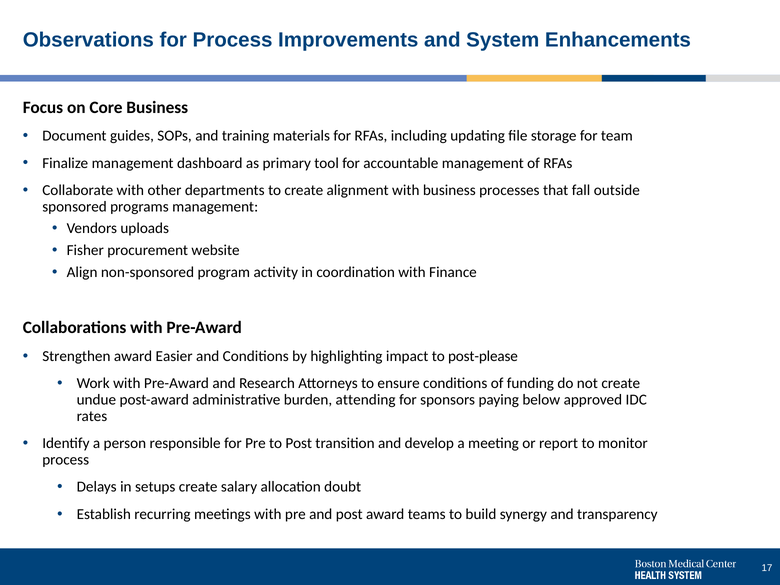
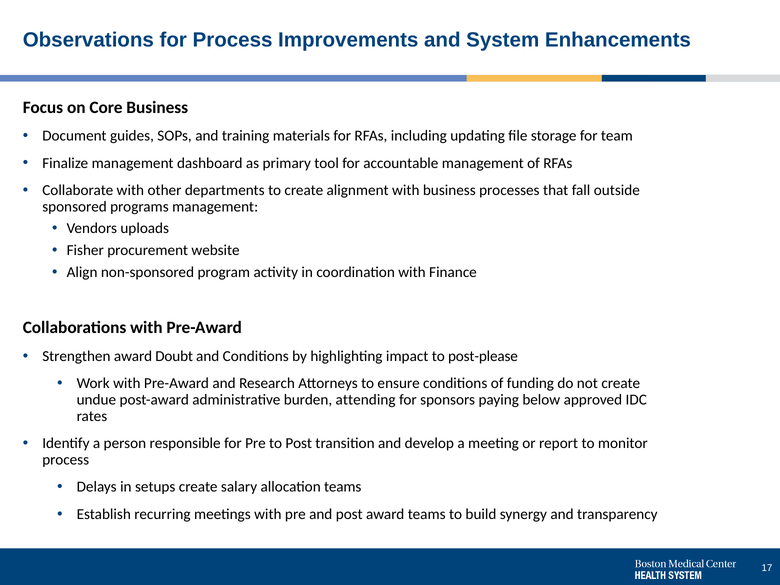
Easier: Easier -> Doubt
allocation doubt: doubt -> teams
